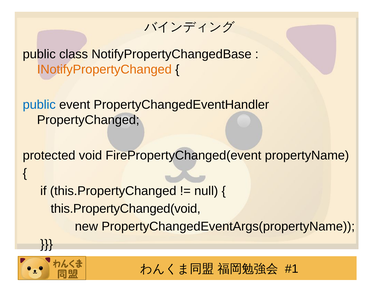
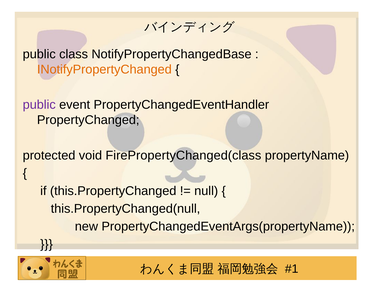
public at (39, 105) colour: blue -> purple
FirePropertyChanged(event: FirePropertyChanged(event -> FirePropertyChanged(class
this.PropertyChanged(void: this.PropertyChanged(void -> this.PropertyChanged(null
